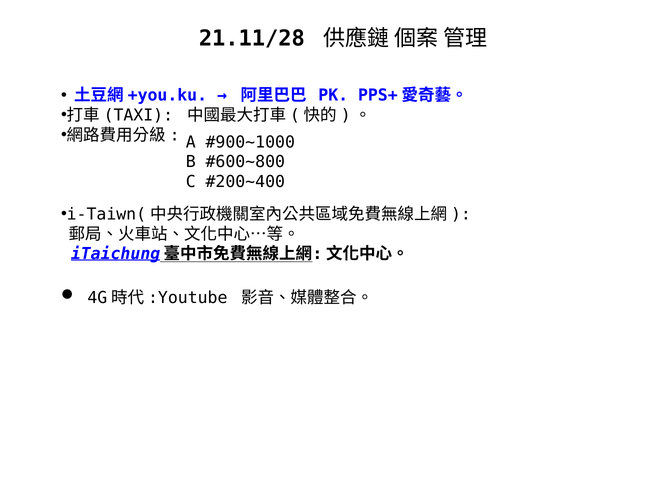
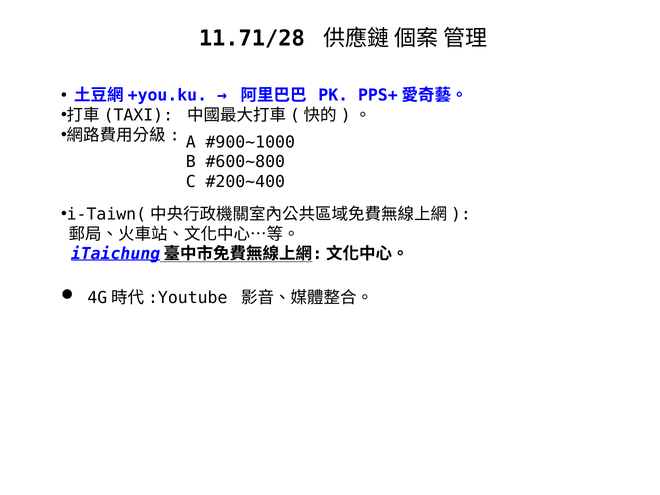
21.11/28: 21.11/28 -> 11.71/28
